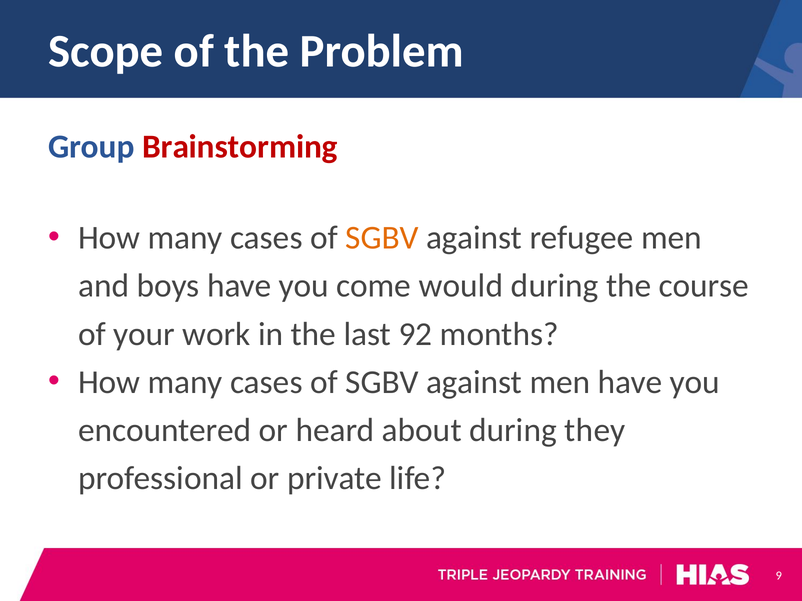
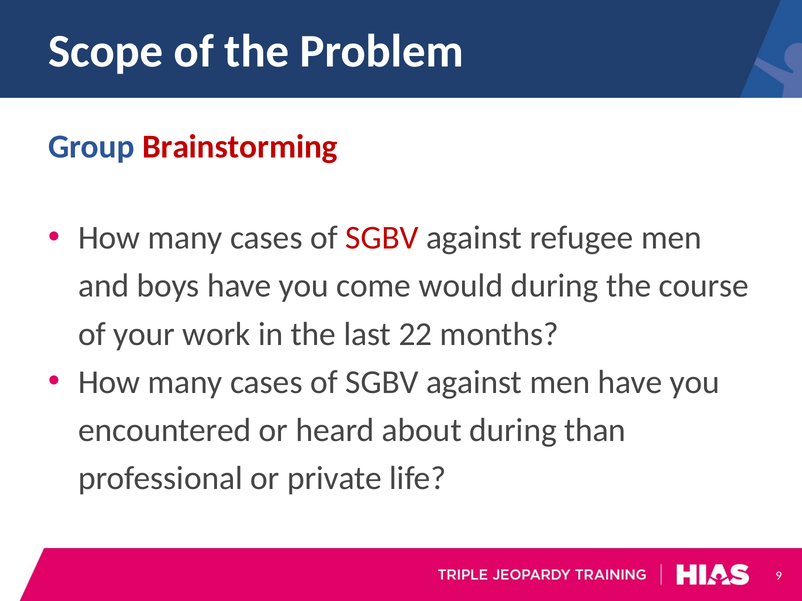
SGBV at (382, 238) colour: orange -> red
92: 92 -> 22
they: they -> than
